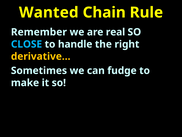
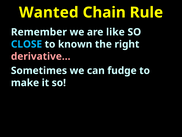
real: real -> like
handle: handle -> known
derivative… colour: yellow -> pink
